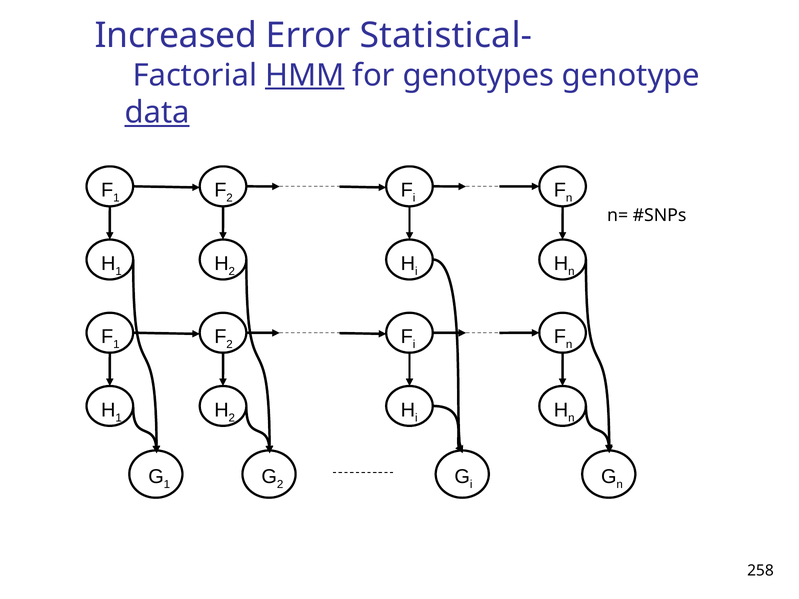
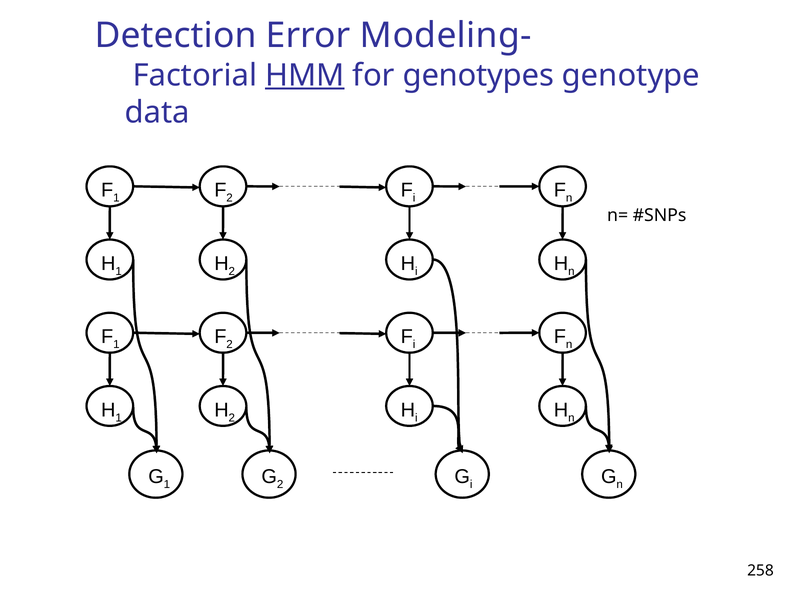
Increased: Increased -> Detection
Statistical-: Statistical- -> Modeling-
data underline: present -> none
